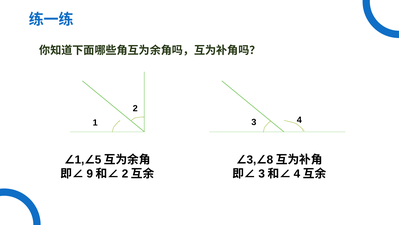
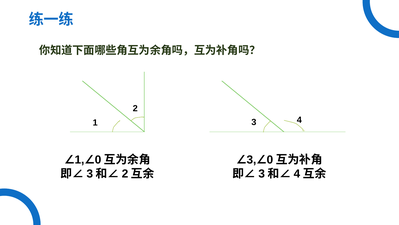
5 at (98, 159): 5 -> 0
8 at (270, 159): 8 -> 0
9 at (90, 173): 9 -> 3
